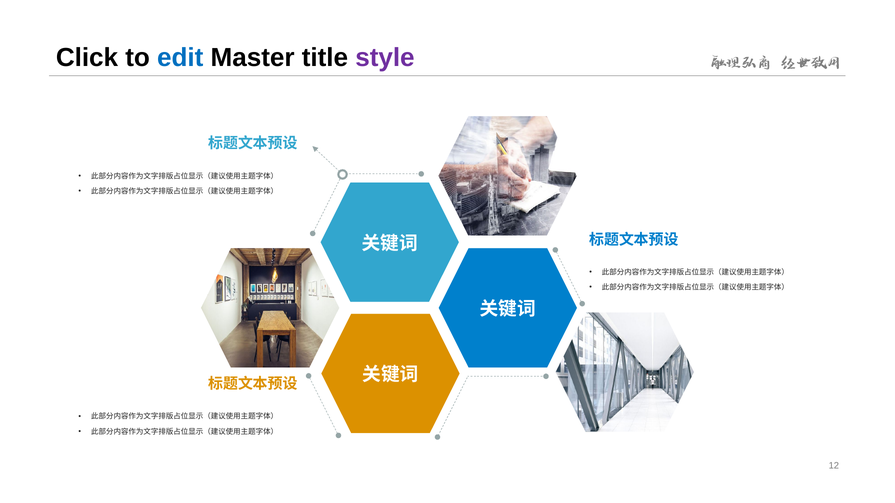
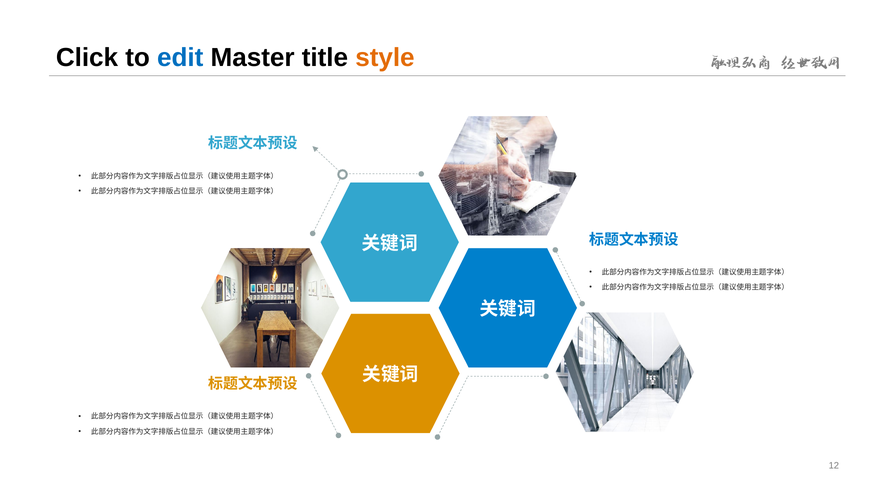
style colour: purple -> orange
